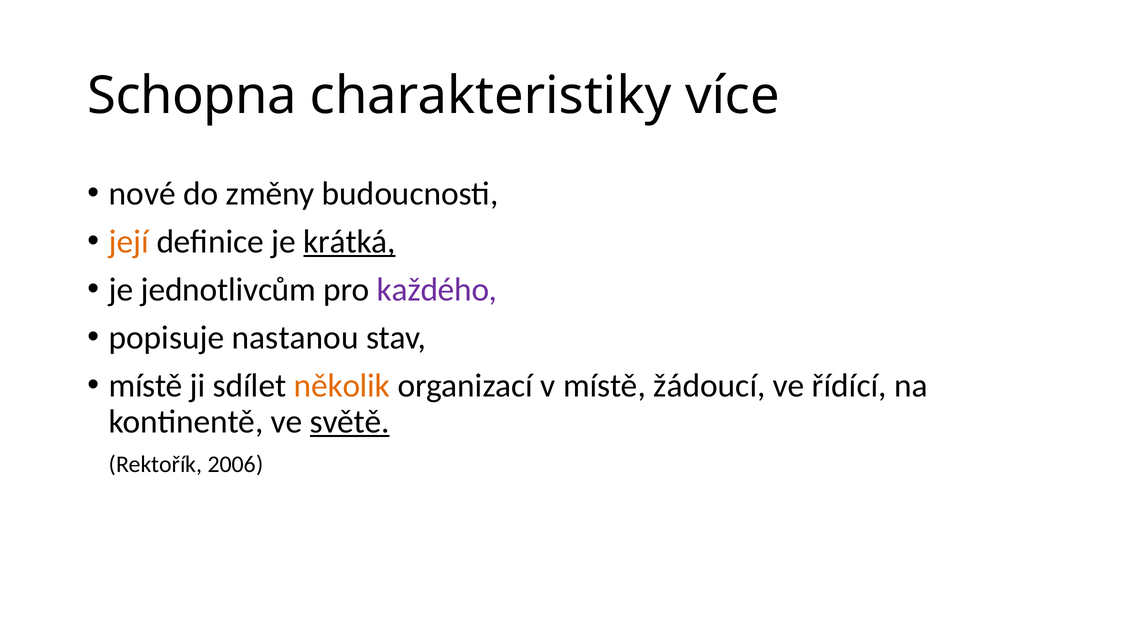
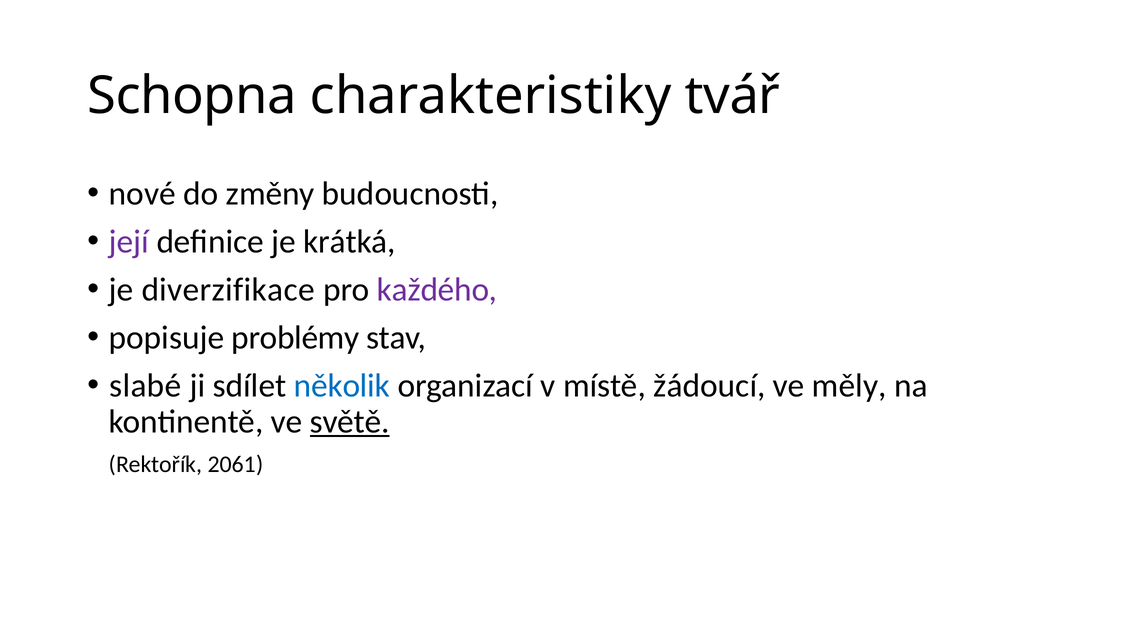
více: více -> tvář
její colour: orange -> purple
krátká underline: present -> none
jednotlivcům: jednotlivcům -> diverzifikace
nastanou: nastanou -> problémy
místě at (146, 386): místě -> slabé
několik colour: orange -> blue
řídící: řídící -> měly
2006: 2006 -> 2061
